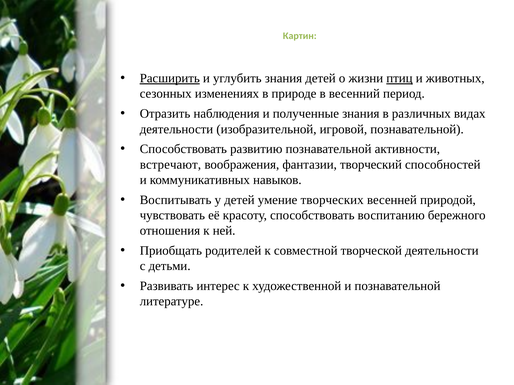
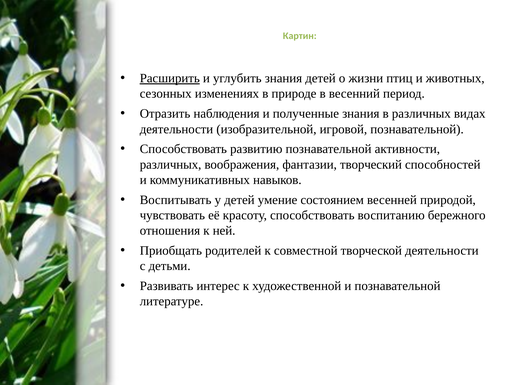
птиц underline: present -> none
встречают at (170, 165): встречают -> различных
творческих: творческих -> состоянием
